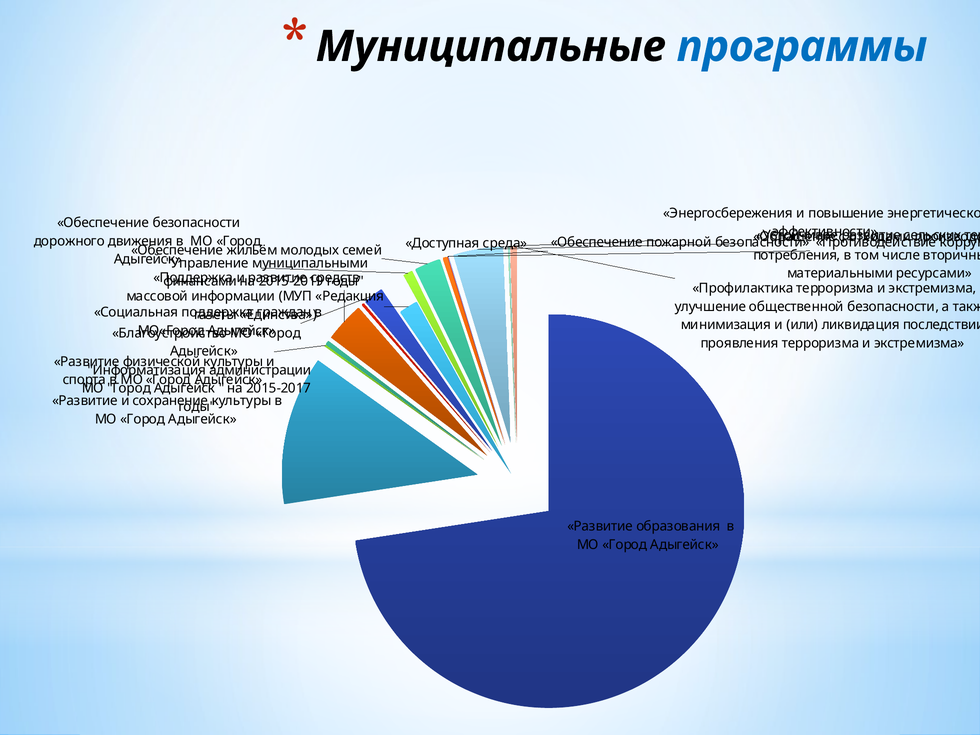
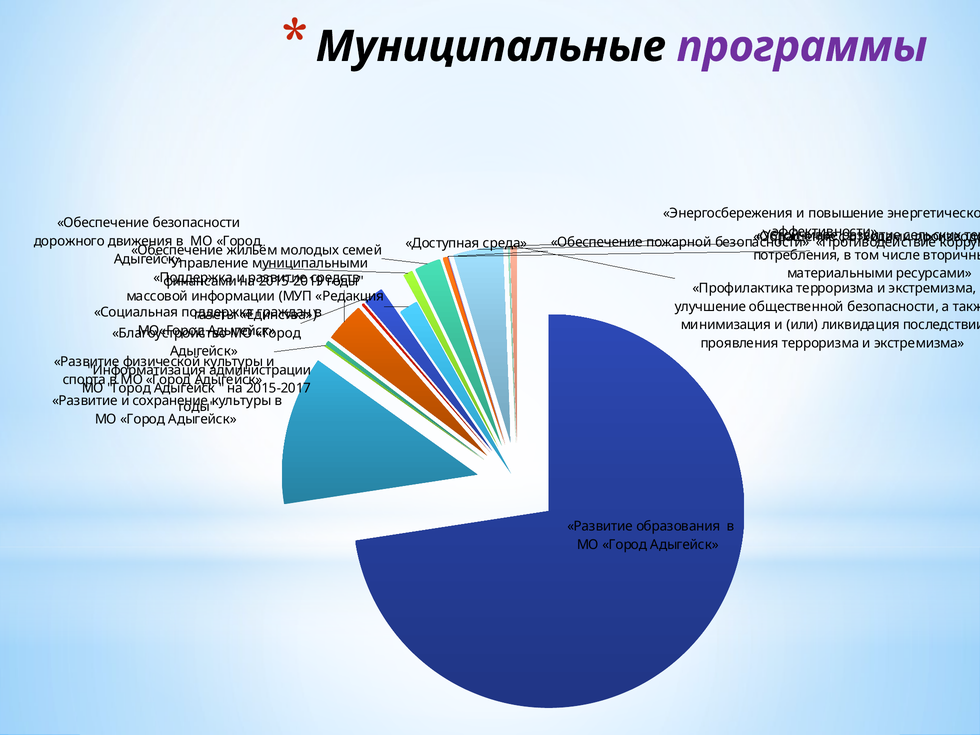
программы colour: blue -> purple
